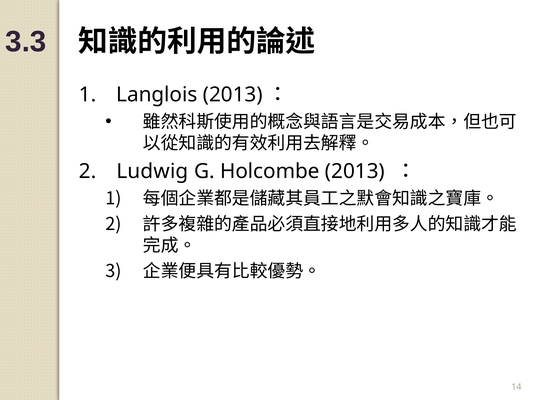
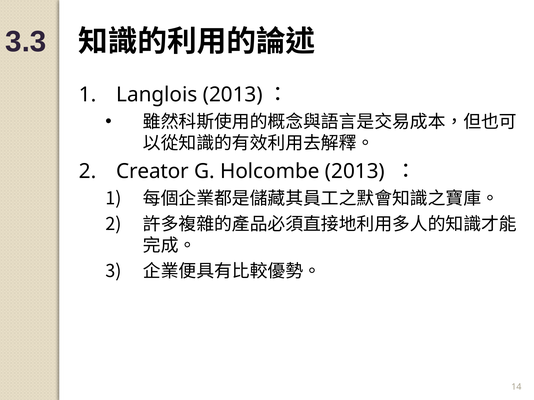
Ludwig: Ludwig -> Creator
